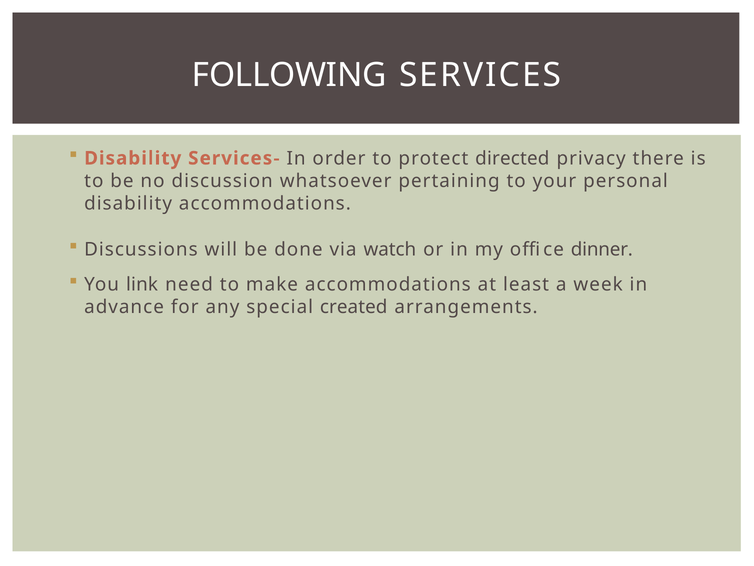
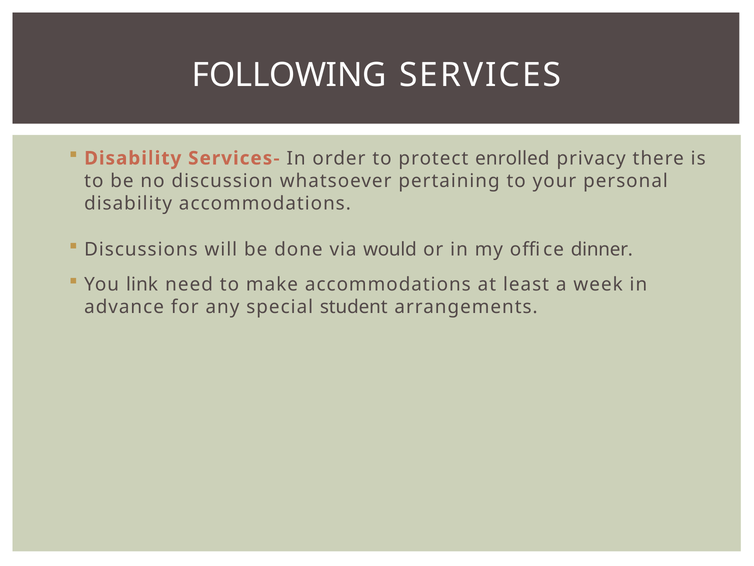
directed: directed -> enrolled
watch: watch -> would
created: created -> student
